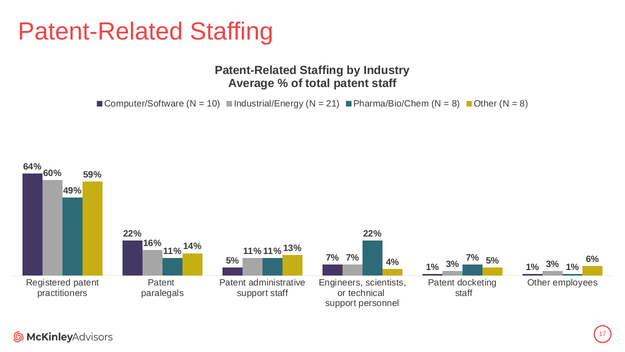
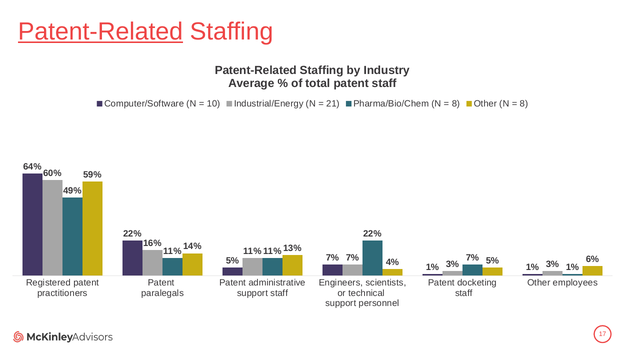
Patent-Related at (100, 32) underline: none -> present
